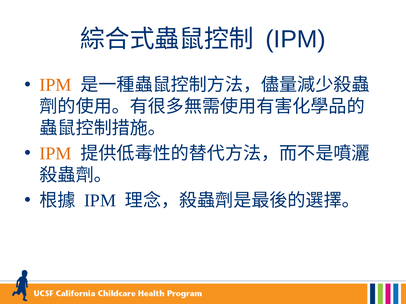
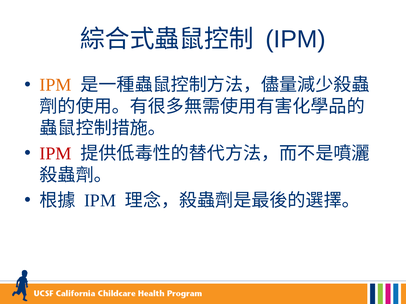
IPM at (56, 154) colour: orange -> red
